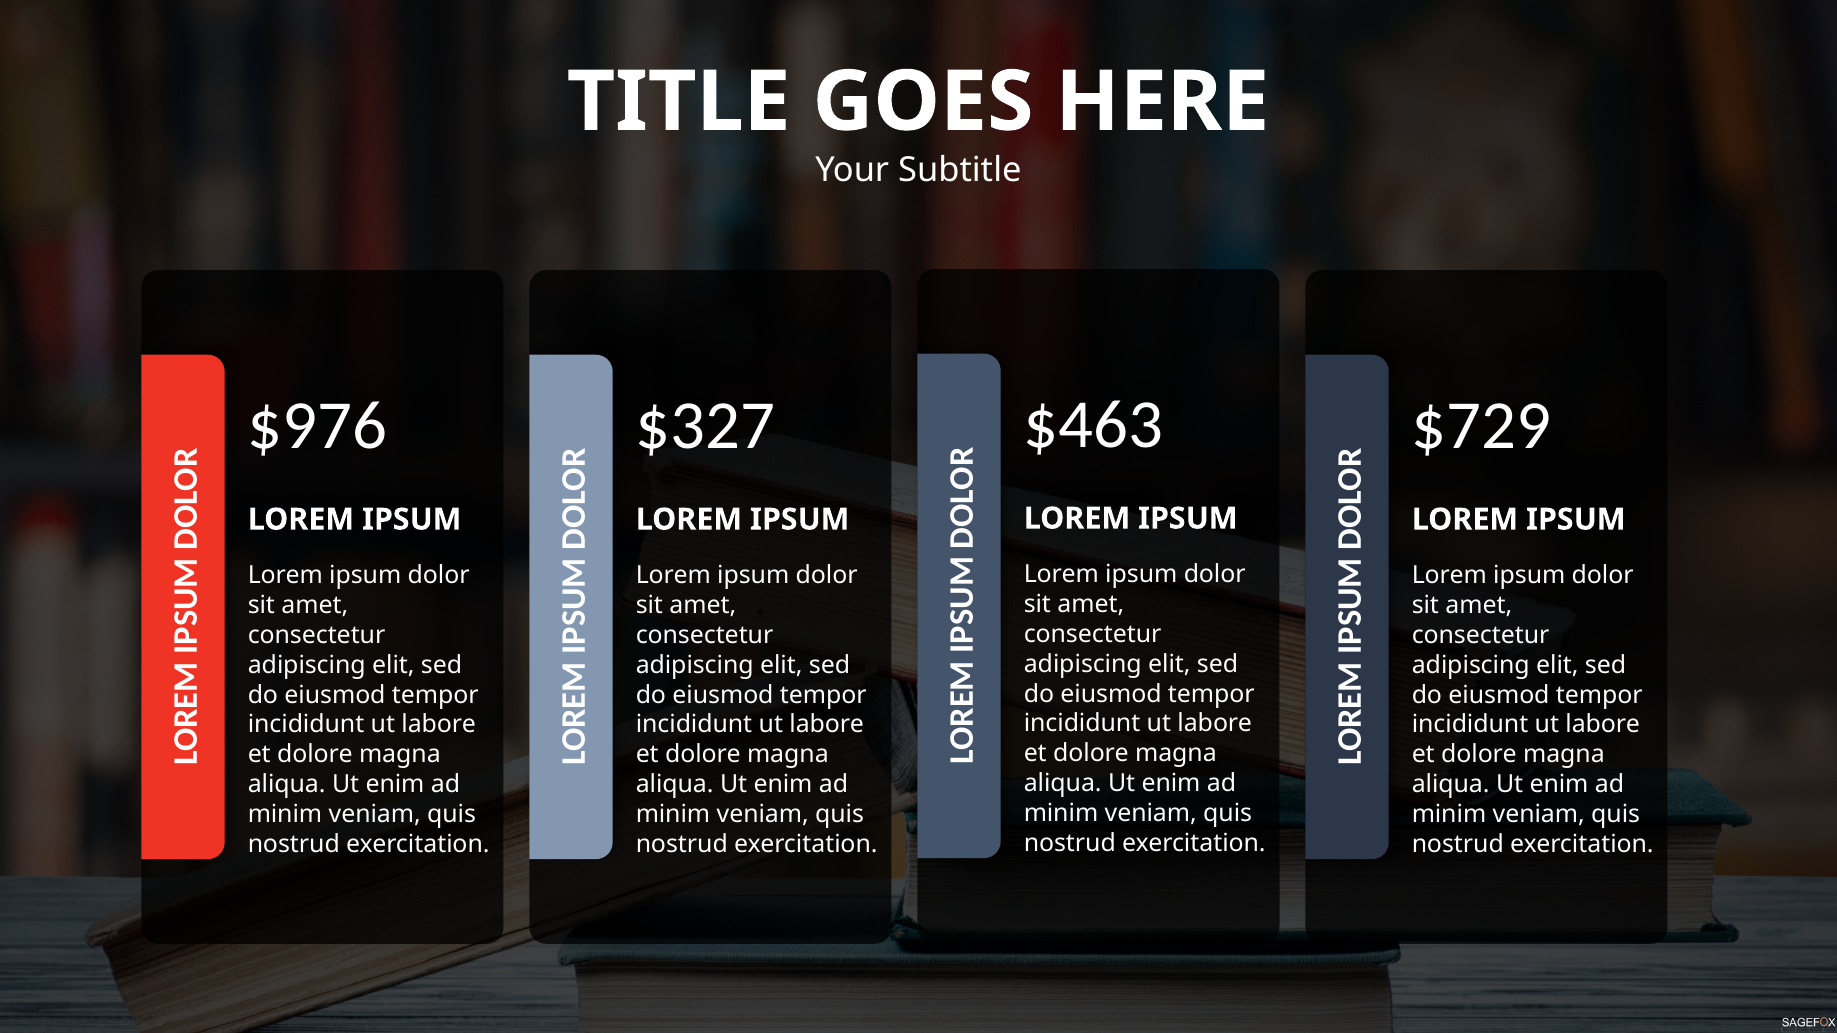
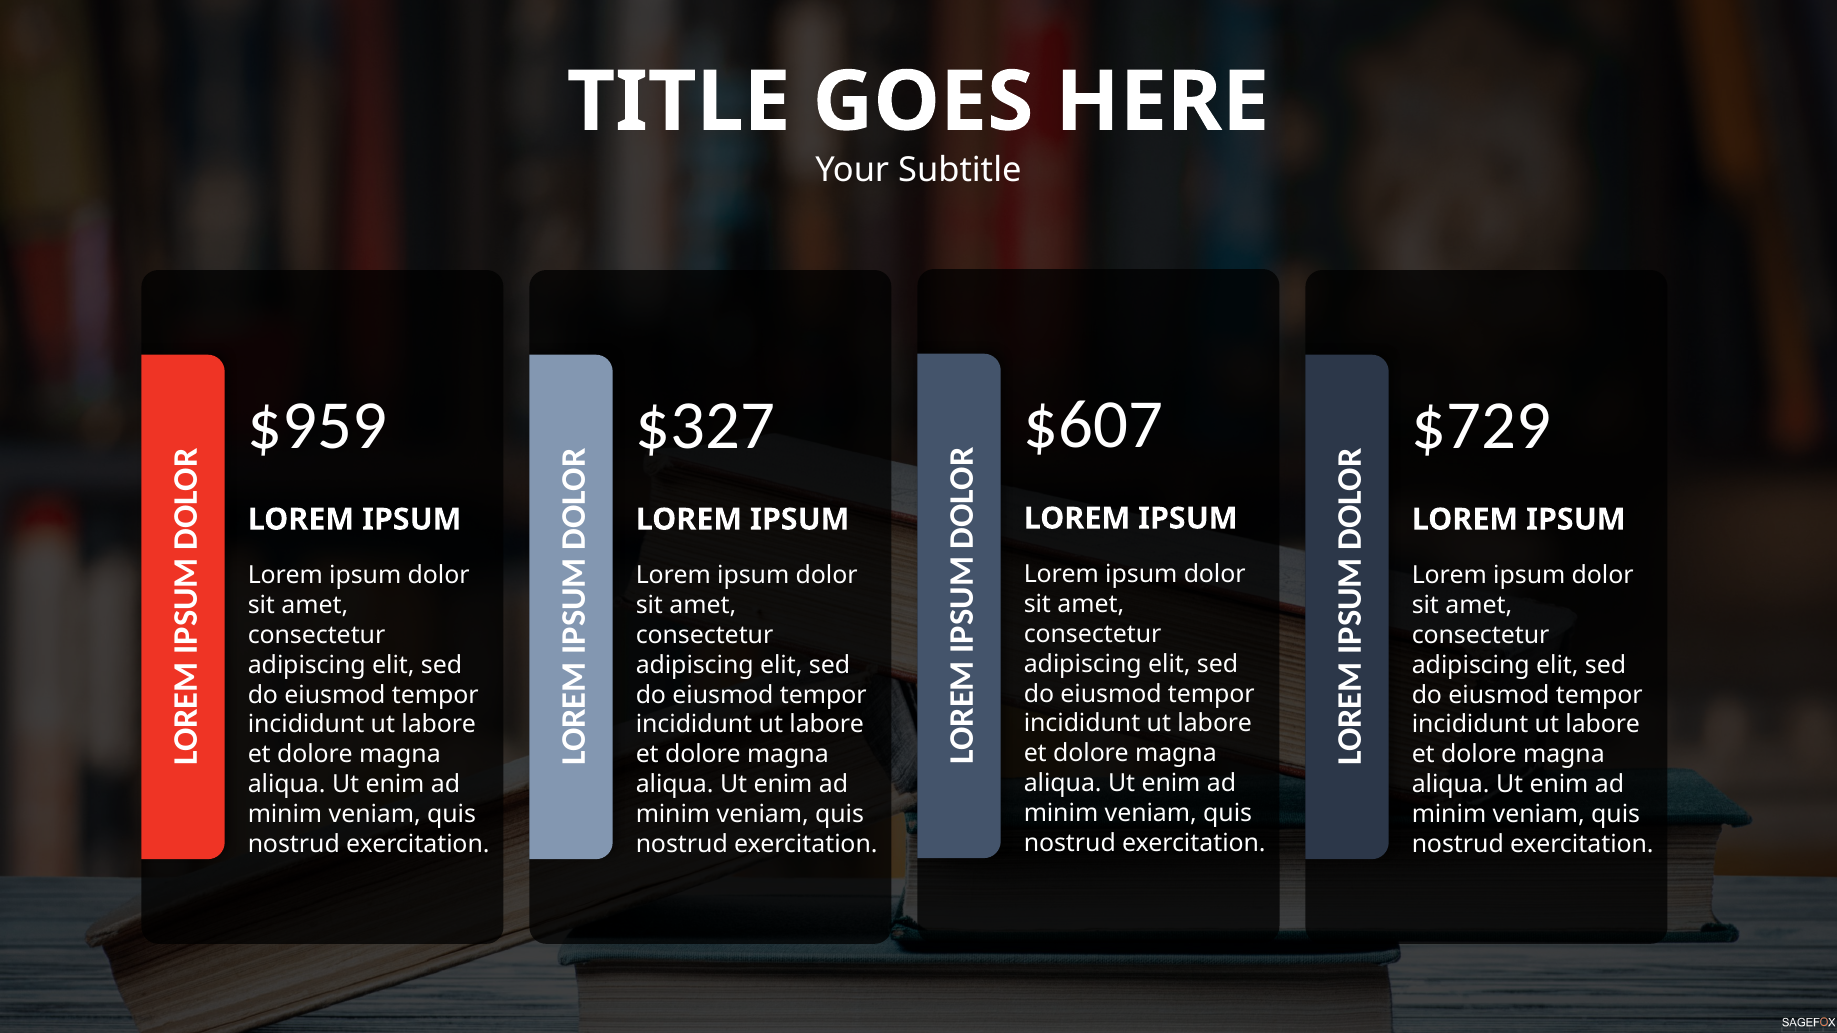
$463: $463 -> $607
$976: $976 -> $959
